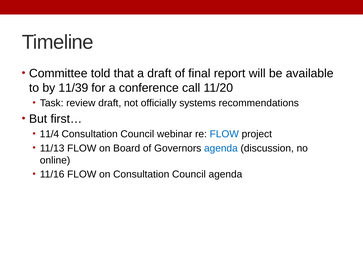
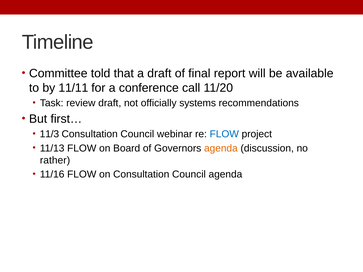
11/39: 11/39 -> 11/11
11/4: 11/4 -> 11/3
agenda at (221, 148) colour: blue -> orange
online: online -> rather
